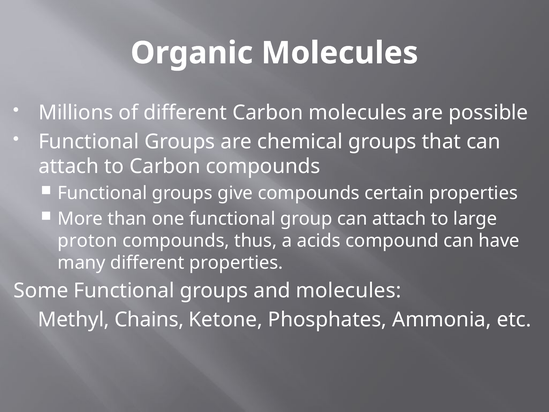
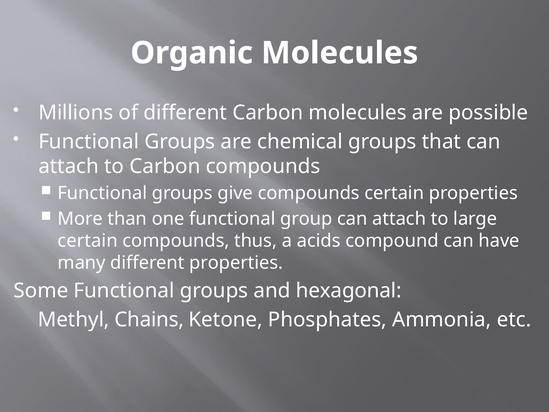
proton at (88, 241): proton -> certain
and molecules: molecules -> hexagonal
